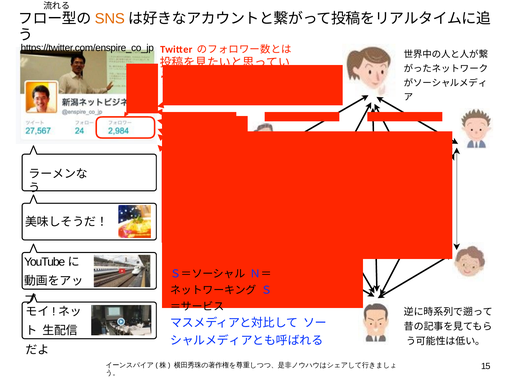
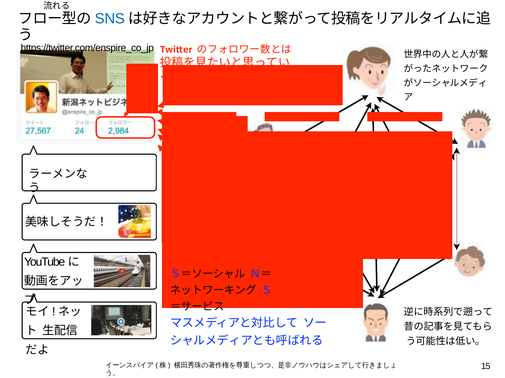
SNS at (110, 19) colour: orange -> blue
